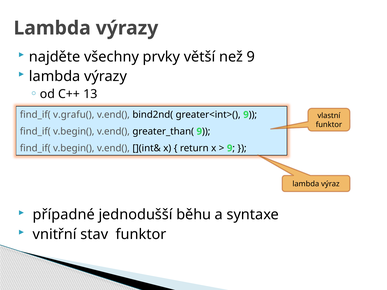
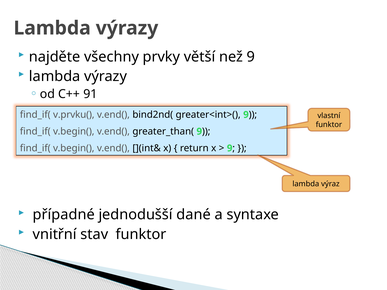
13: 13 -> 91
v.grafu(: v.grafu( -> v.prvku(
běhu: běhu -> dané
